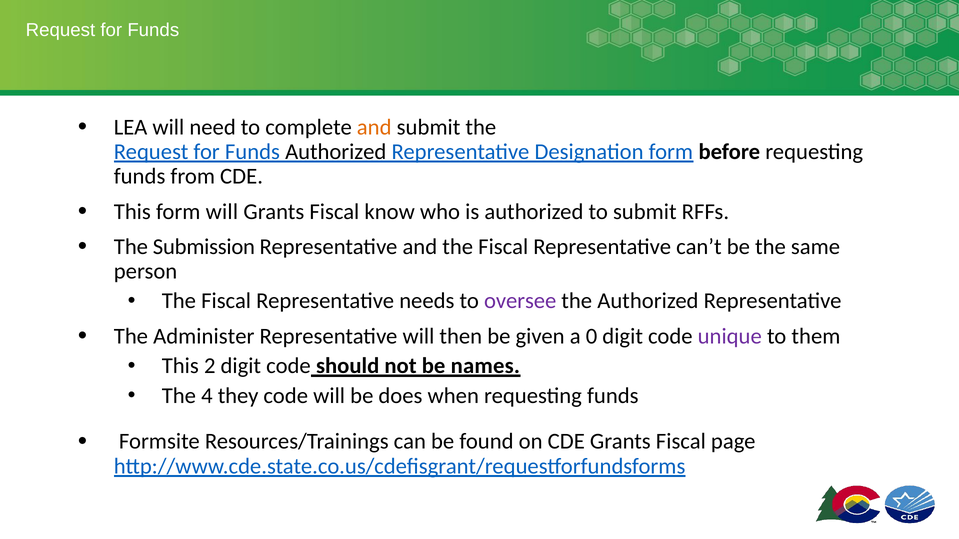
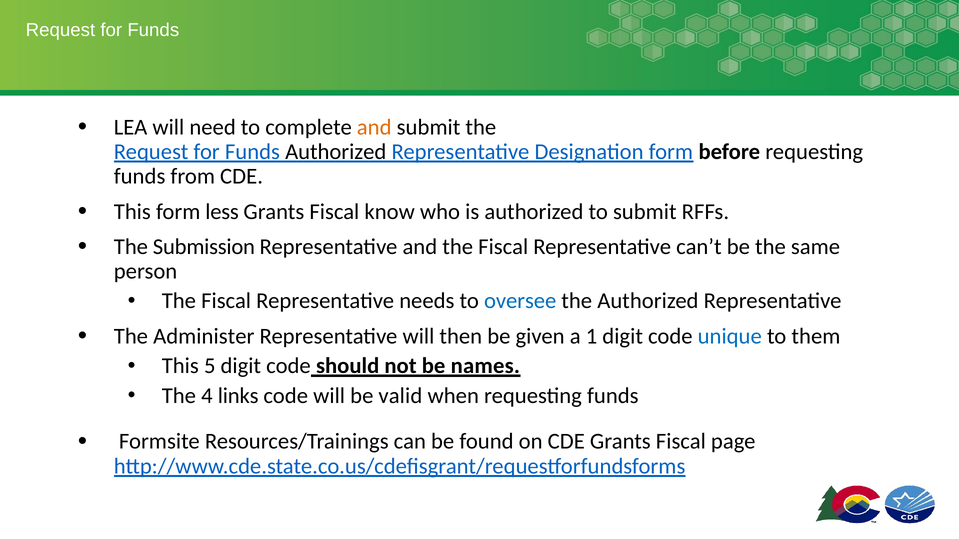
form will: will -> less
oversee colour: purple -> blue
0: 0 -> 1
unique colour: purple -> blue
2: 2 -> 5
they: they -> links
does: does -> valid
